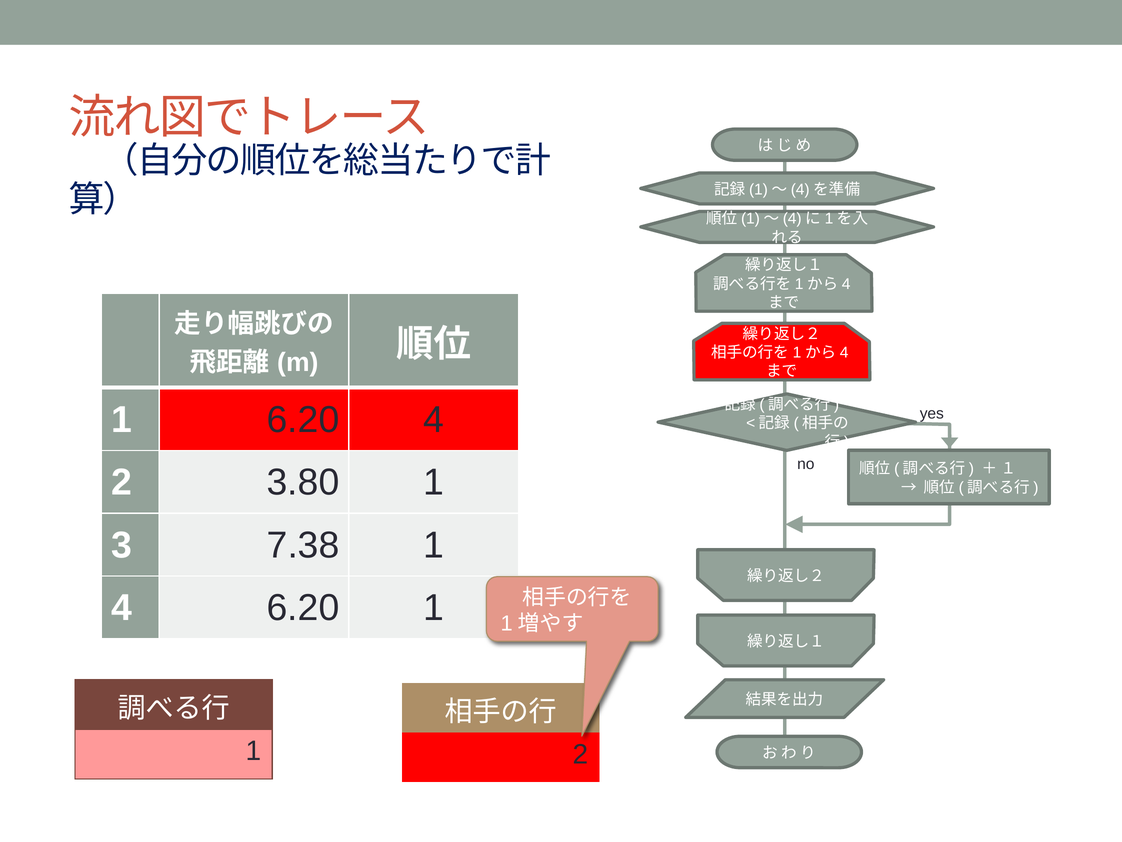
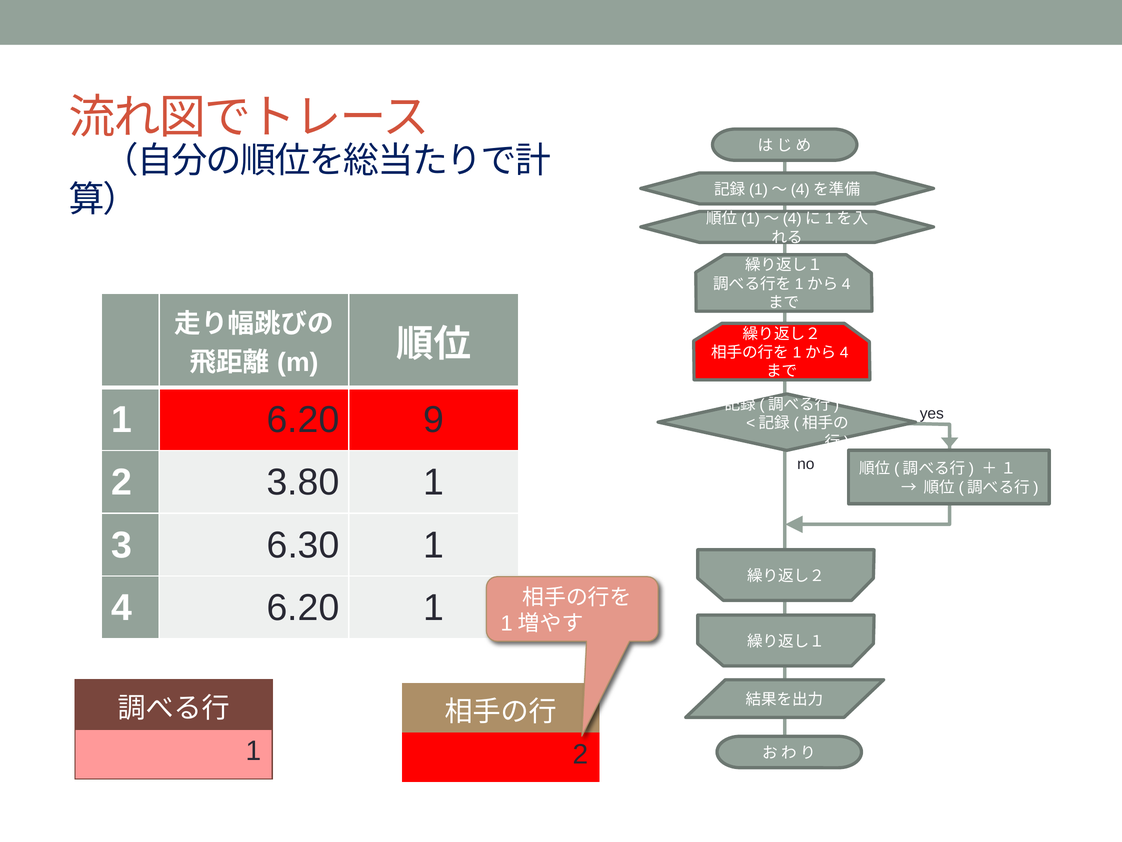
6.20 4: 4 -> 9
7.38: 7.38 -> 6.30
